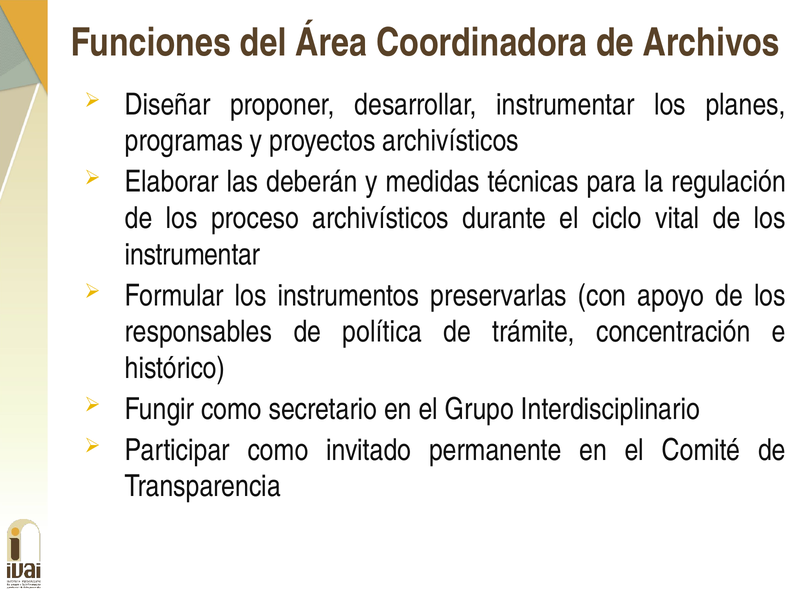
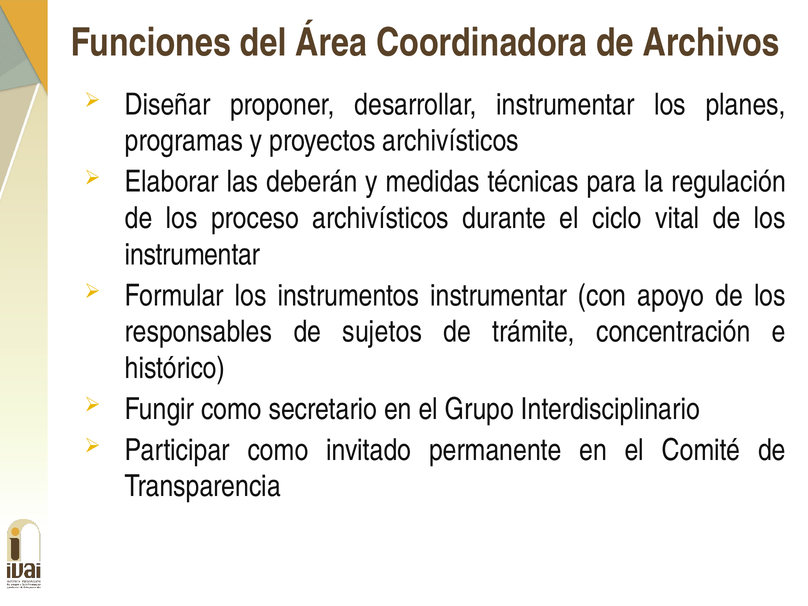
instrumentos preservarlas: preservarlas -> instrumentar
política: política -> sujetos
